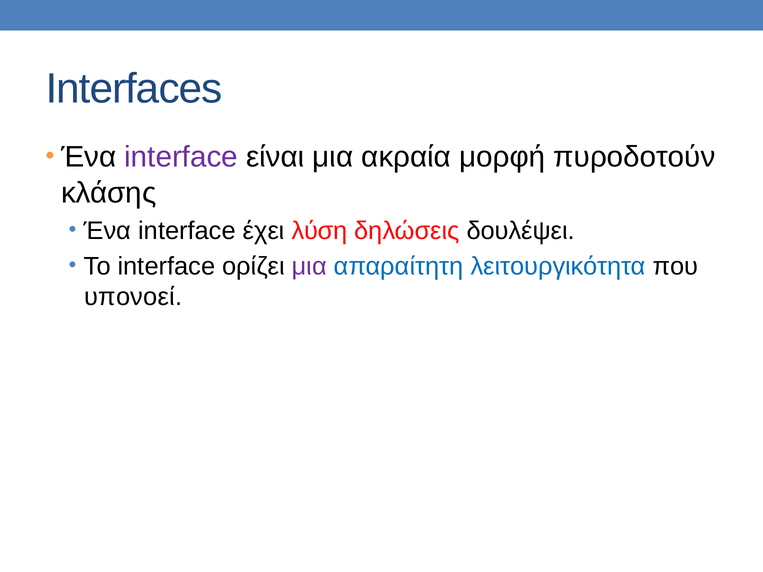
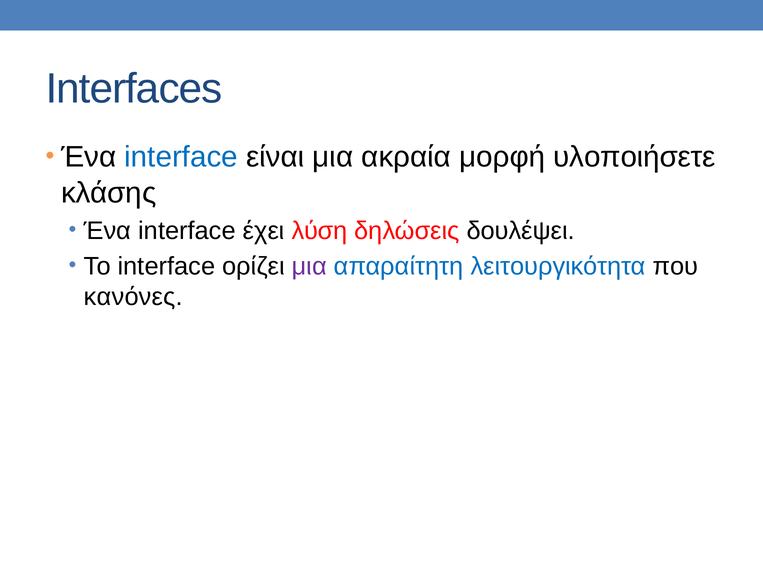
interface at (181, 157) colour: purple -> blue
πυροδοτούν: πυροδοτούν -> υλοποιήσετε
υπονοεί: υπονοεί -> κανόνες
